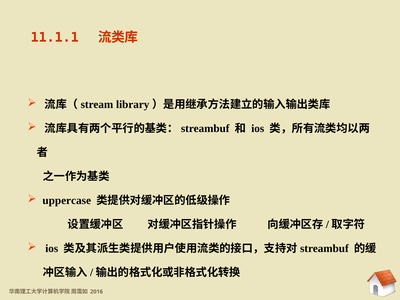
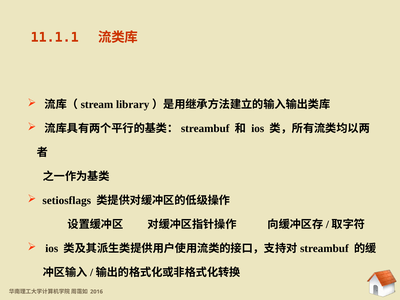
uppercase: uppercase -> setiosflags
